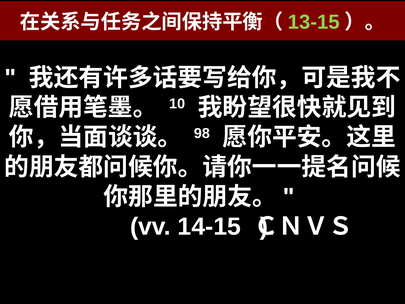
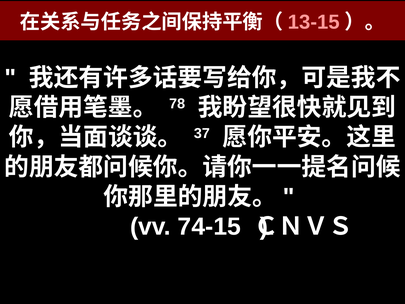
13-15 colour: light green -> pink
10: 10 -> 78
98: 98 -> 37
14-15: 14-15 -> 74-15
